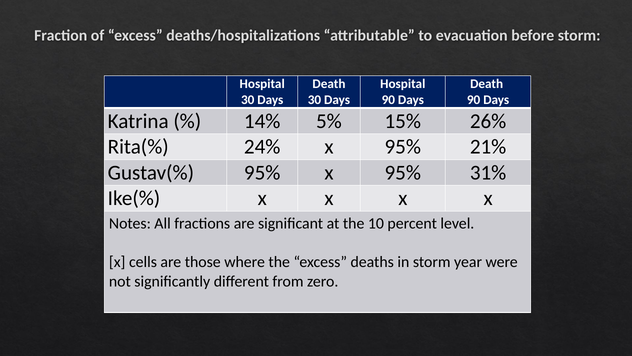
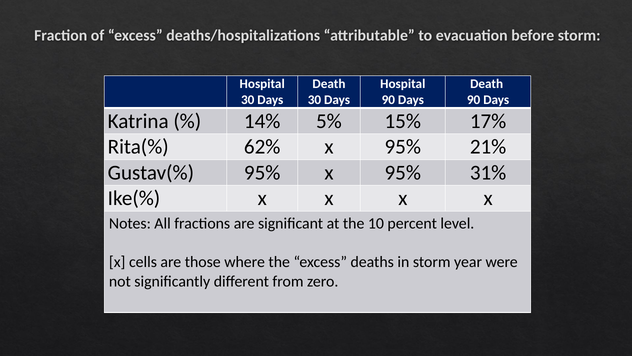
26%: 26% -> 17%
24%: 24% -> 62%
